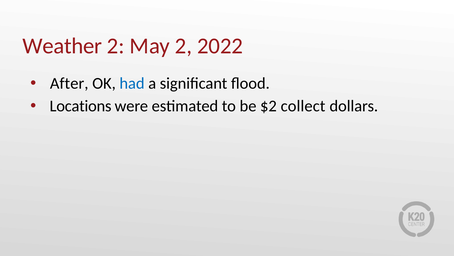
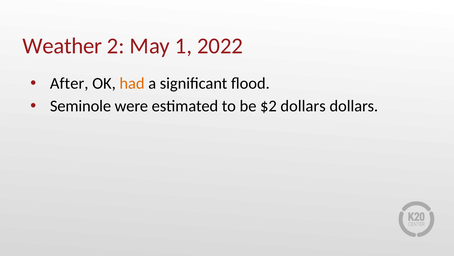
May 2: 2 -> 1
had colour: blue -> orange
Locations: Locations -> Seminole
$2 collect: collect -> dollars
